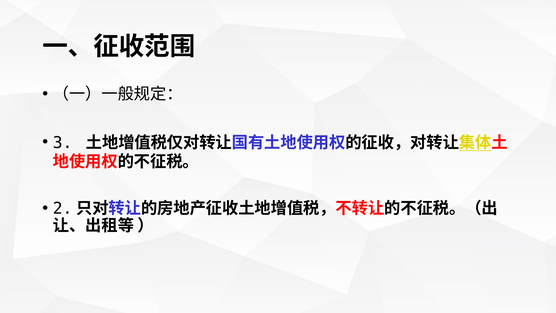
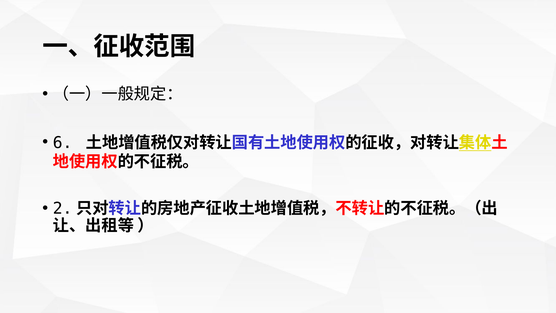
3: 3 -> 6
